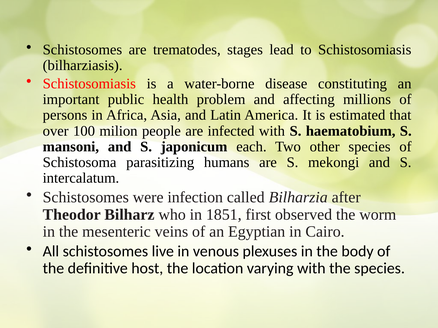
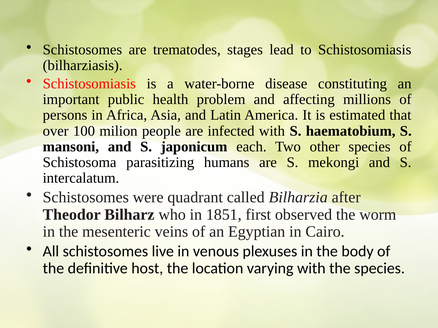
infection: infection -> quadrant
